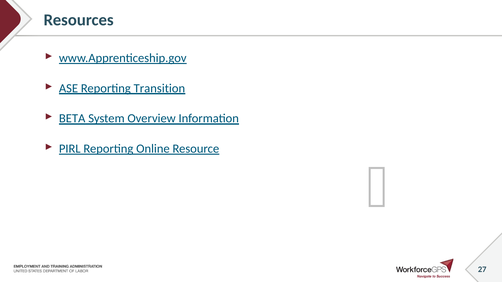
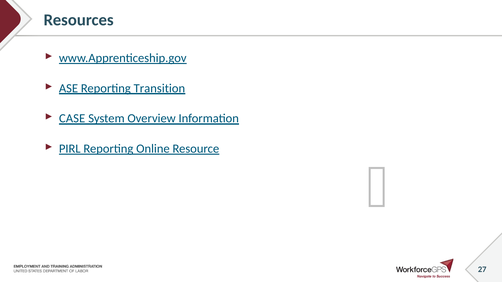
BETA: BETA -> CASE
